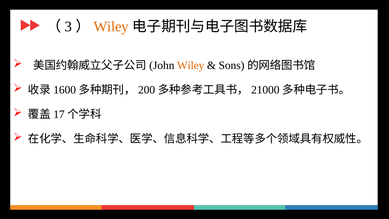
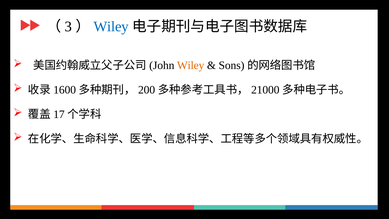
Wiley at (111, 27) colour: orange -> blue
